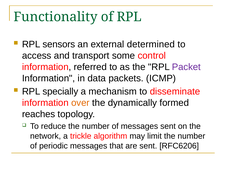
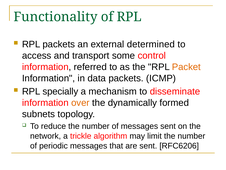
RPL sensors: sensors -> packets
Packet colour: purple -> orange
reaches: reaches -> subnets
